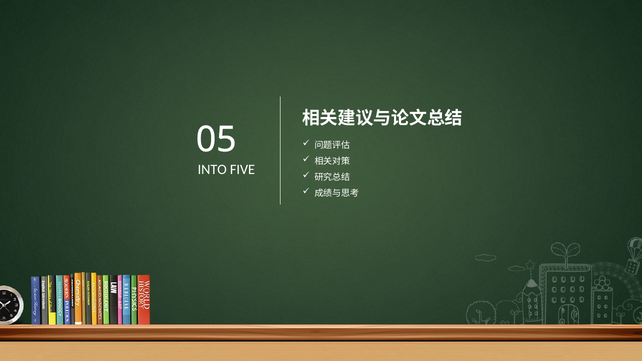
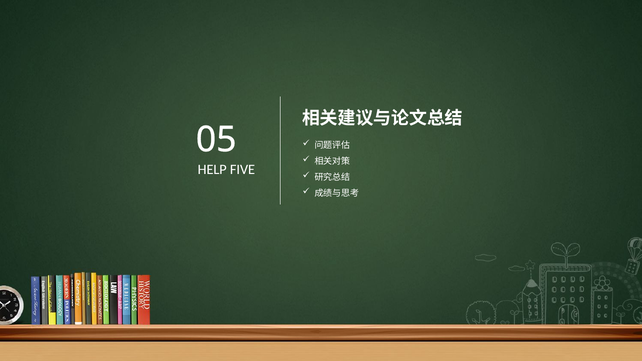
INTO: INTO -> HELP
